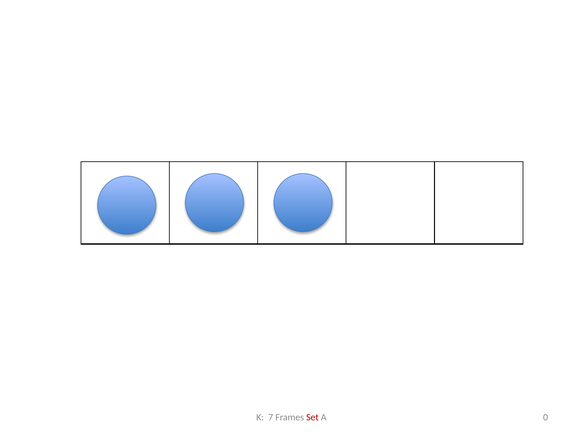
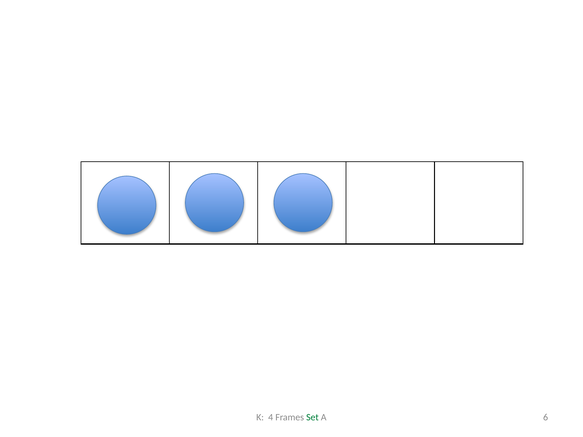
7: 7 -> 4
Set colour: red -> green
0: 0 -> 6
